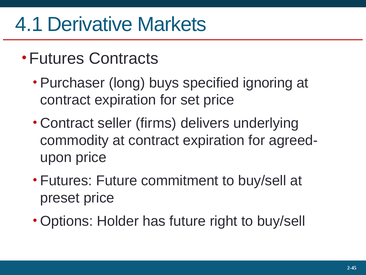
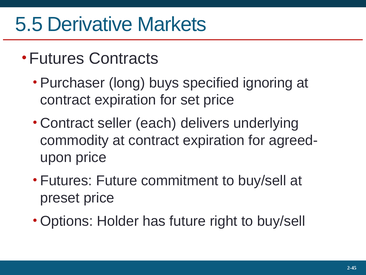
4.1: 4.1 -> 5.5
firms: firms -> each
